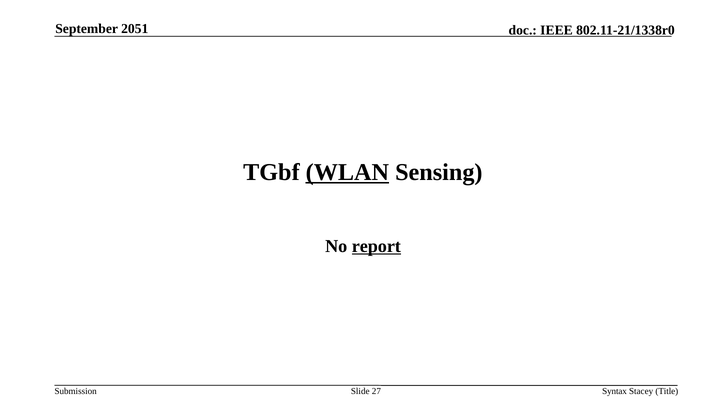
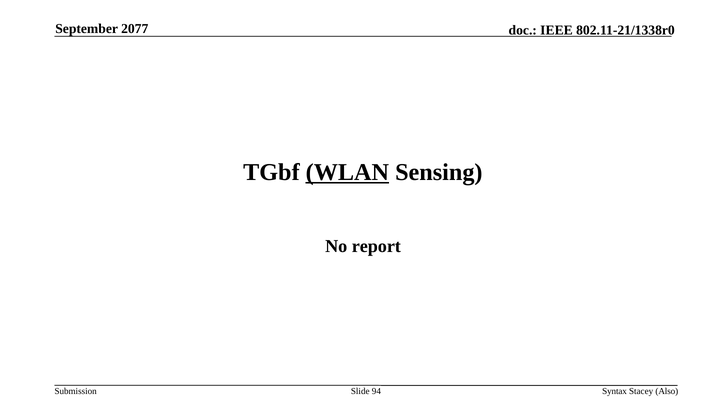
2051: 2051 -> 2077
report underline: present -> none
27: 27 -> 94
Title: Title -> Also
